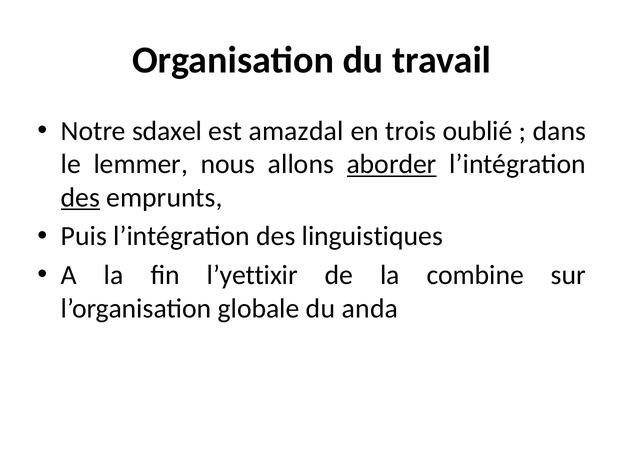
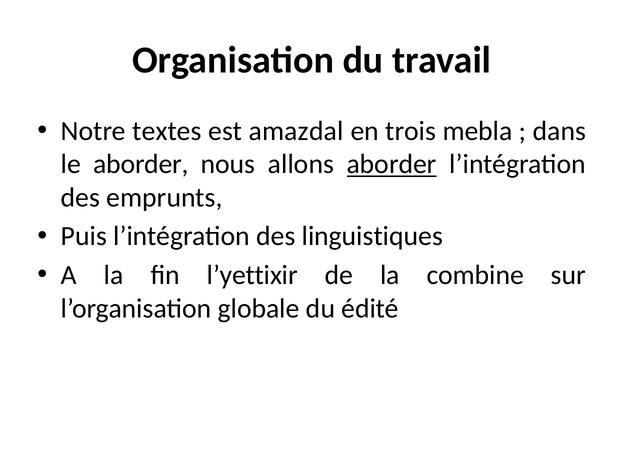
sdaxel: sdaxel -> textes
oublié: oublié -> mebla
le lemmer: lemmer -> aborder
des at (80, 197) underline: present -> none
anda: anda -> édité
